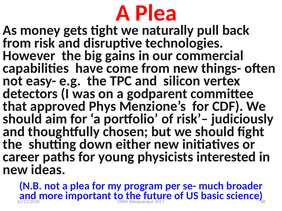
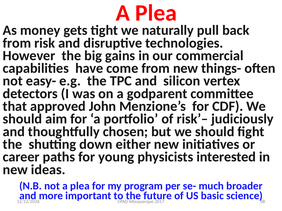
Phys: Phys -> John
